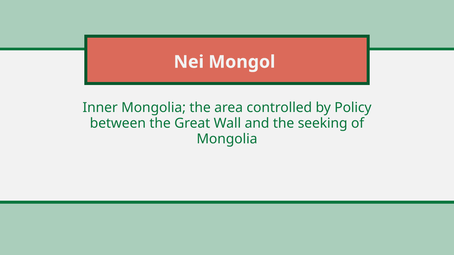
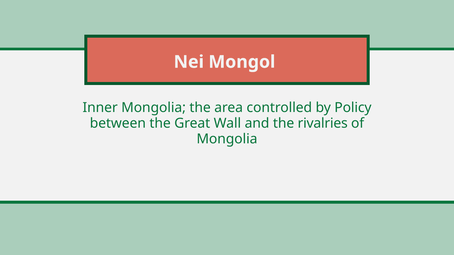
seeking: seeking -> rivalries
